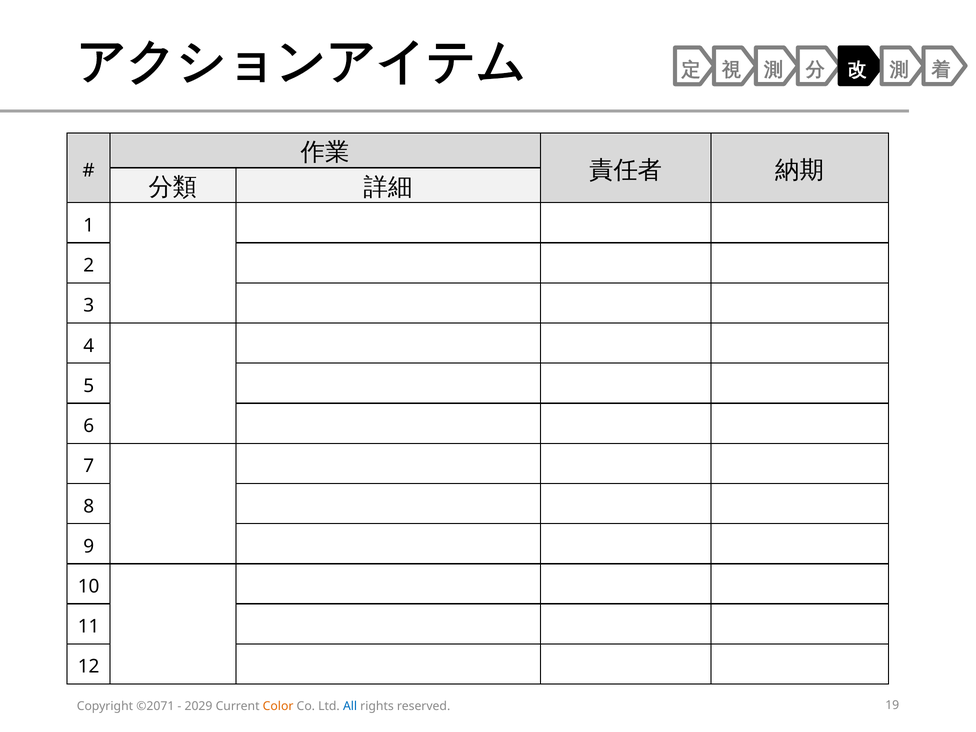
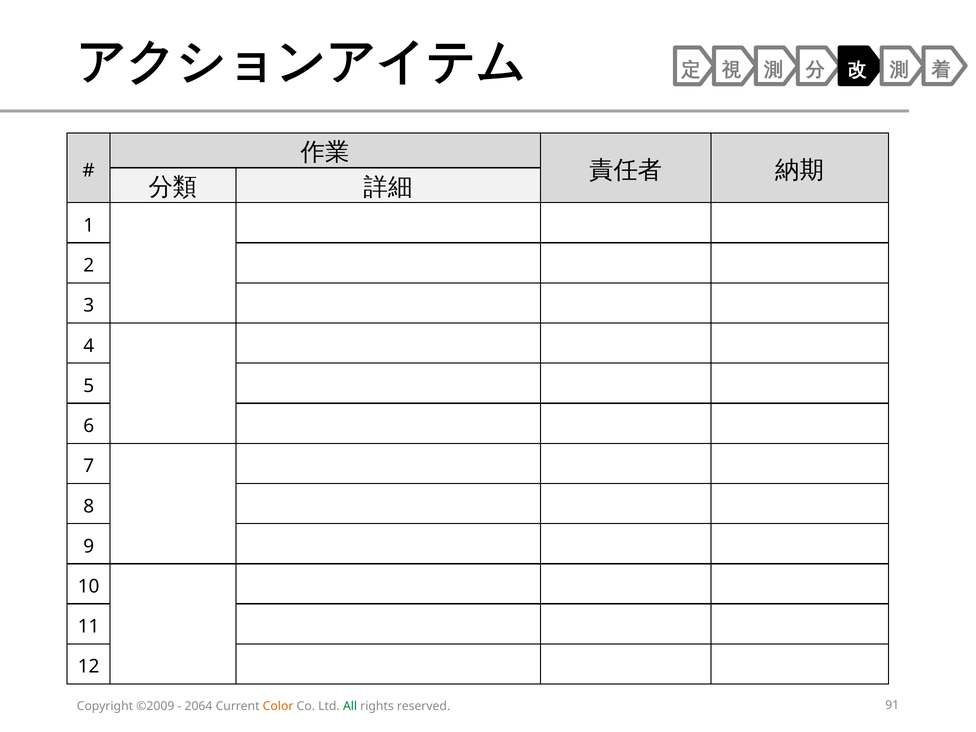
©2071: ©2071 -> ©2009
2029: 2029 -> 2064
All colour: blue -> green
19: 19 -> 91
